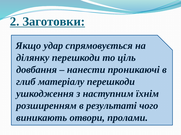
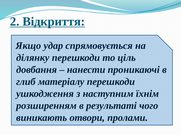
Заготовки: Заготовки -> Відкриття
